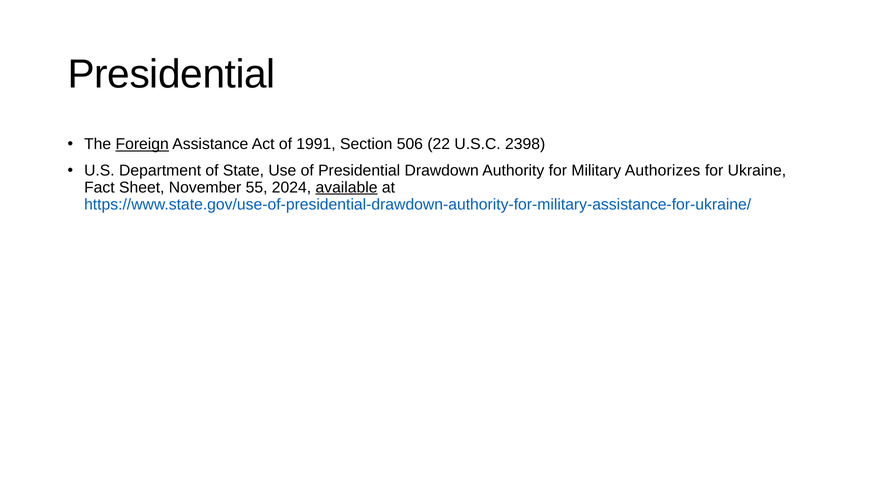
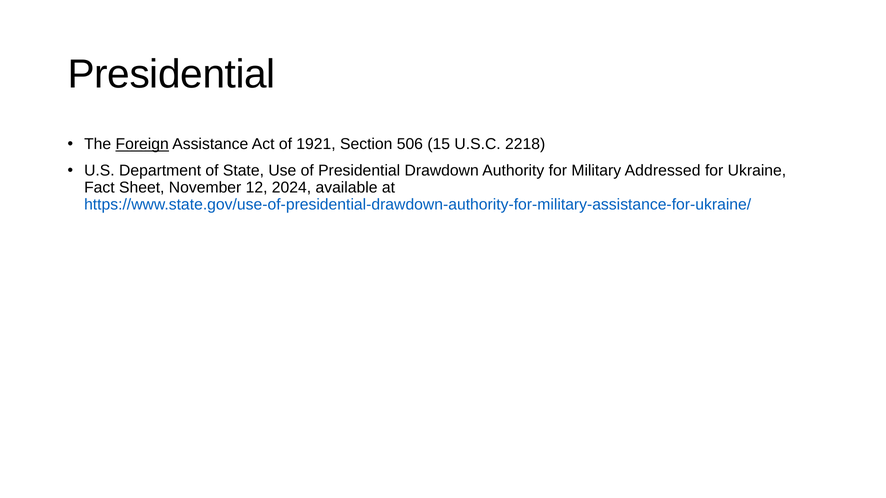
1991: 1991 -> 1921
22: 22 -> 15
2398: 2398 -> 2218
Authorizes: Authorizes -> Addressed
55: 55 -> 12
available underline: present -> none
